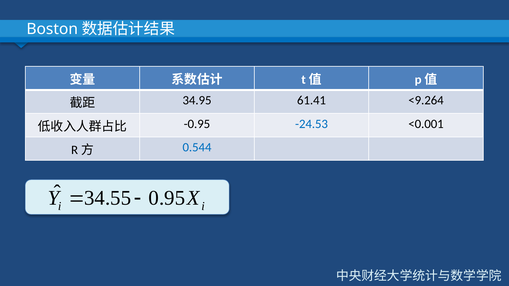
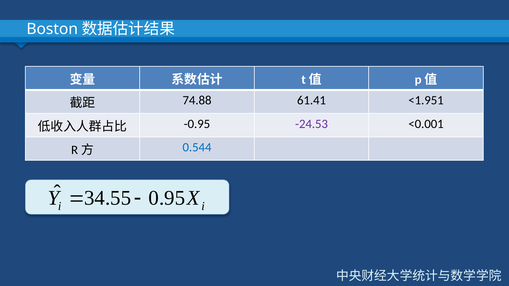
34.95: 34.95 -> 74.88
<9.264: <9.264 -> <1.951
-24.53 colour: blue -> purple
